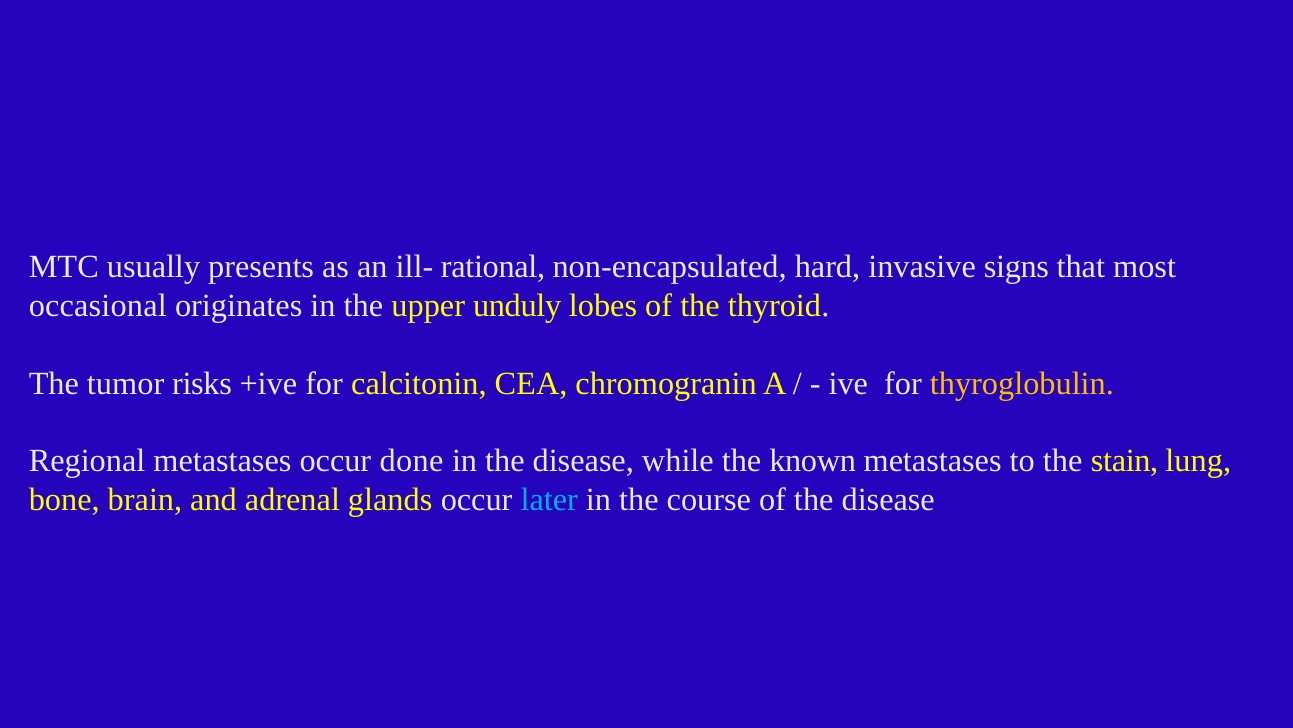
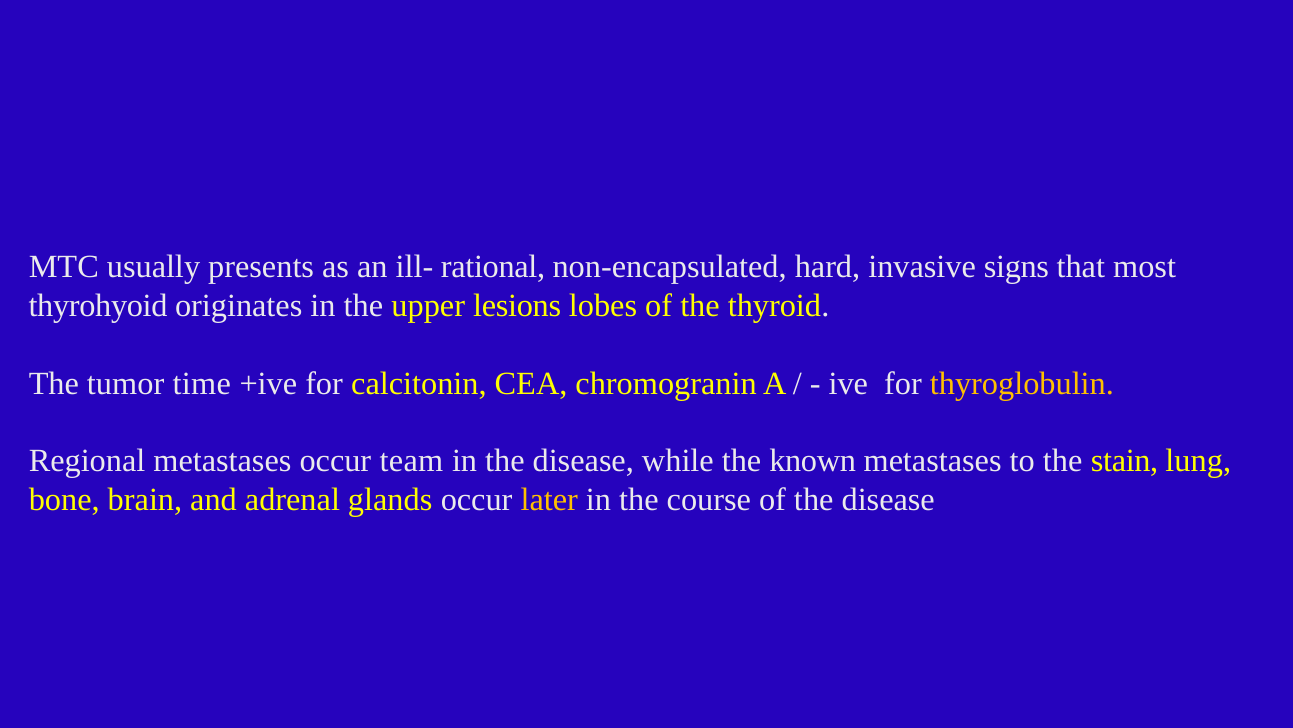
occasional: occasional -> thyrohyoid
unduly: unduly -> lesions
risks: risks -> time
done: done -> team
later colour: light blue -> yellow
